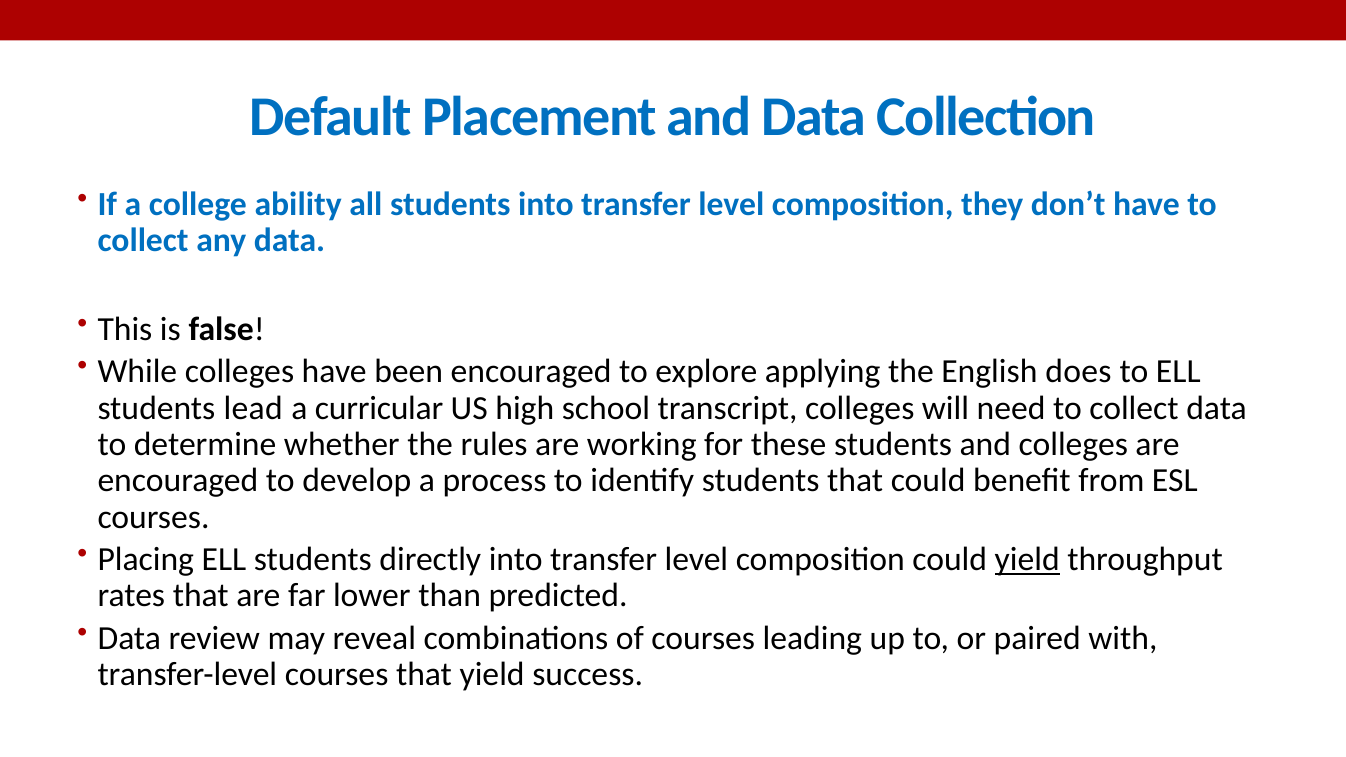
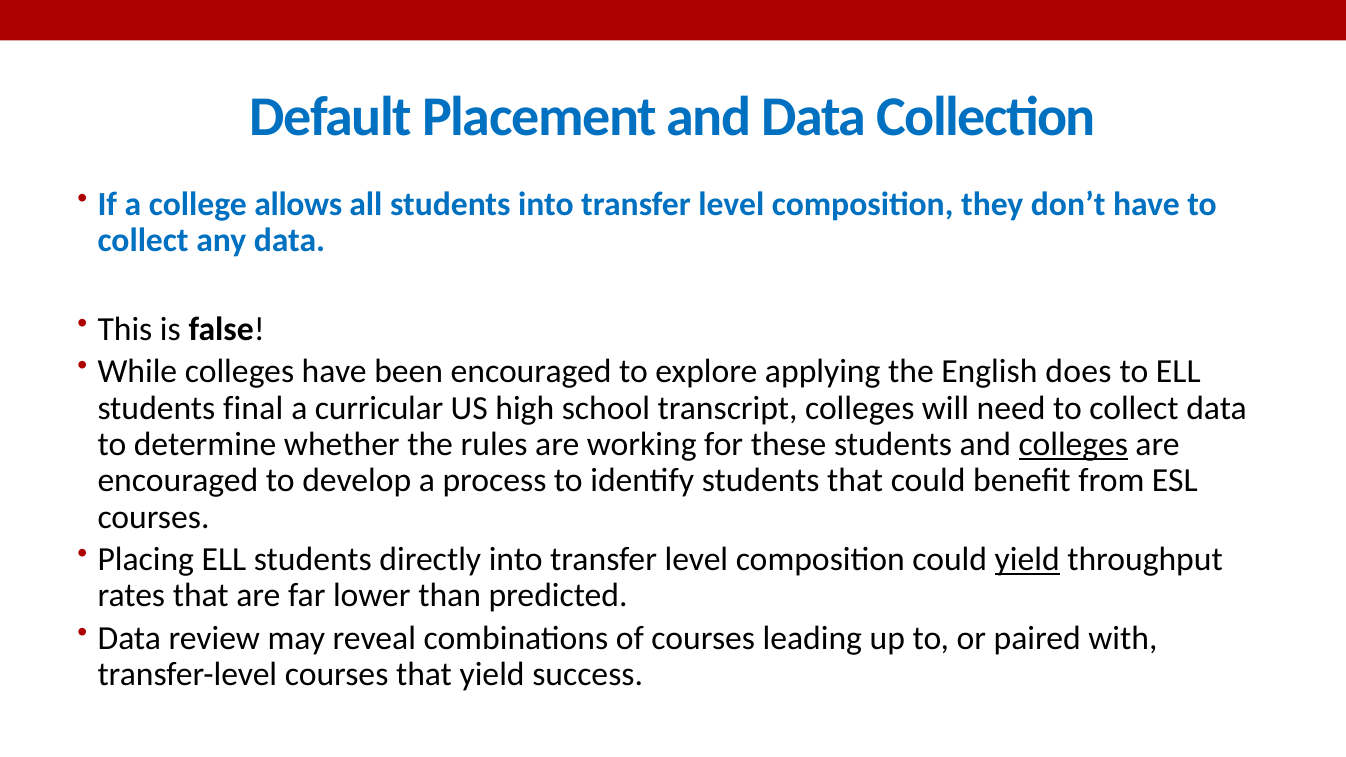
ability: ability -> allows
lead: lead -> final
colleges at (1073, 444) underline: none -> present
